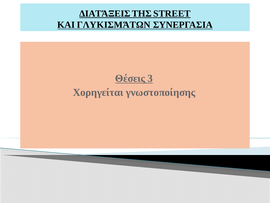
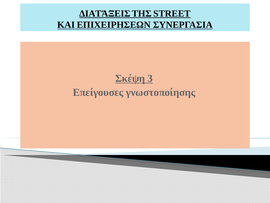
ΓΛΥΚΙΣΜΆΤΩΝ: ΓΛΥΚΙΣΜΆΤΩΝ -> ΕΠΙΧΕΙΡΗΣΕΩΝ
Θέσεις: Θέσεις -> Σκέψη
Χορηγείται: Χορηγείται -> Επείγουσες
